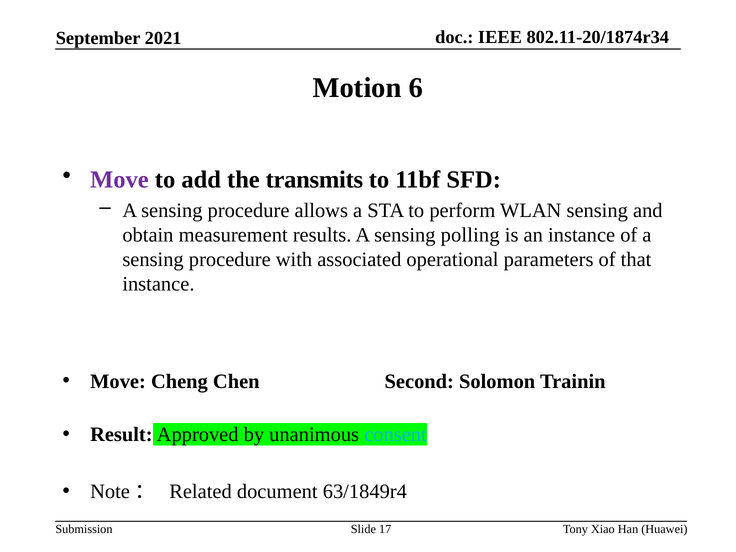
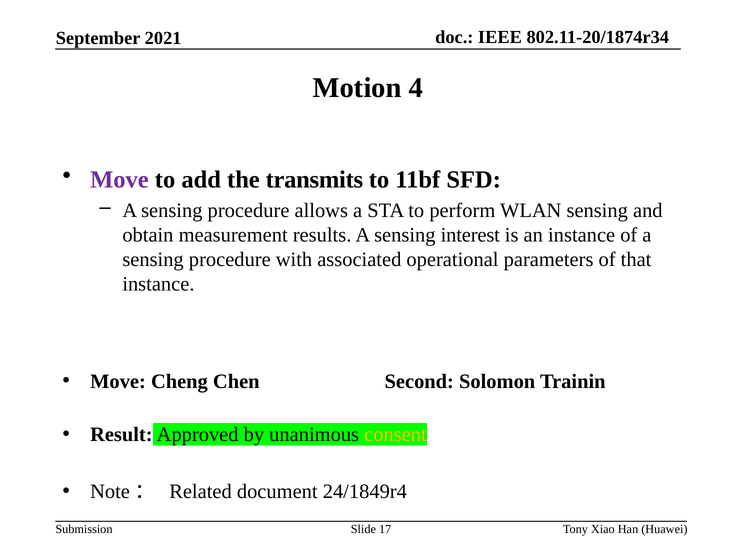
6: 6 -> 4
polling: polling -> interest
consent colour: light blue -> yellow
63/1849r4: 63/1849r4 -> 24/1849r4
